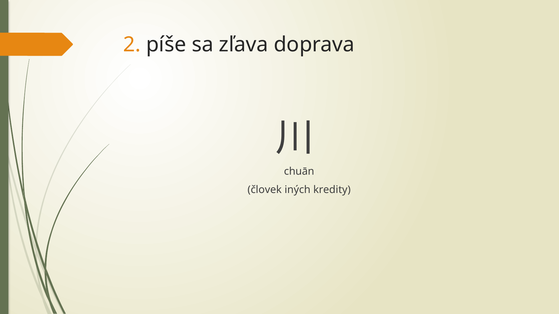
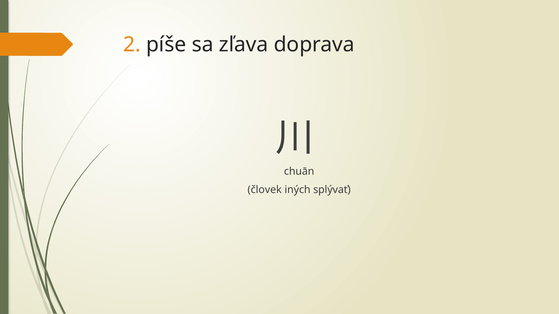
kredity: kredity -> splývať
